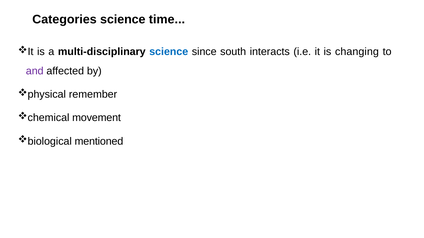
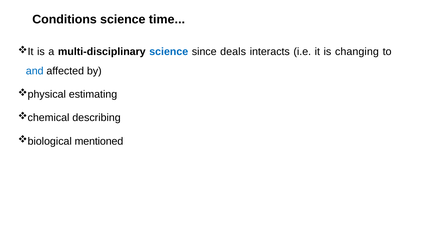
Categories: Categories -> Conditions
south: south -> deals
and colour: purple -> blue
remember: remember -> estimating
movement: movement -> describing
